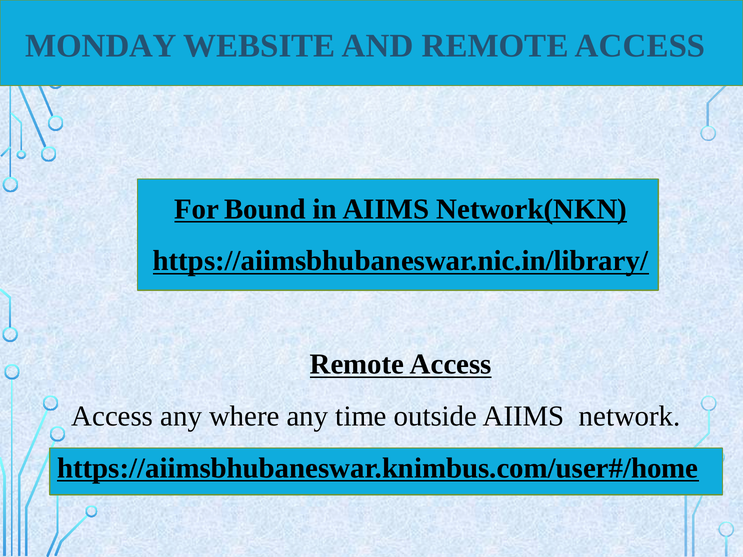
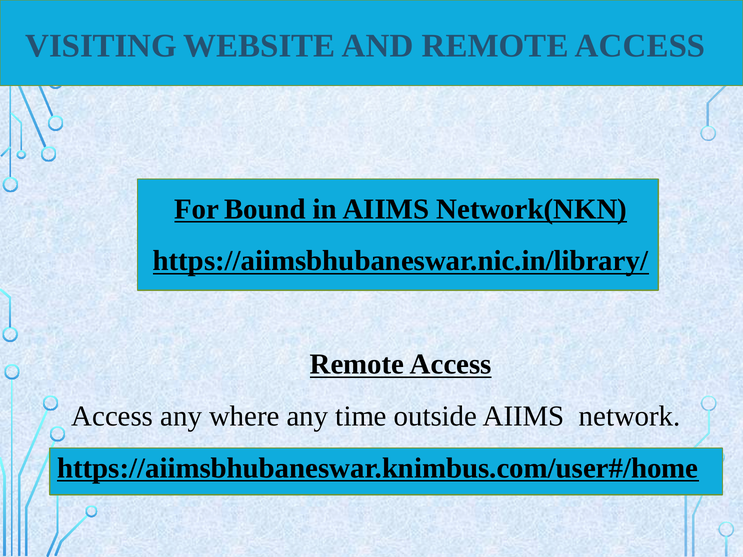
MONDAY: MONDAY -> VISITING
